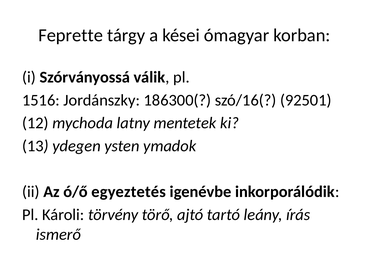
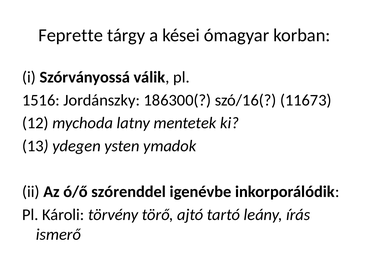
92501: 92501 -> 11673
egyeztetés: egyeztetés -> szórenddel
